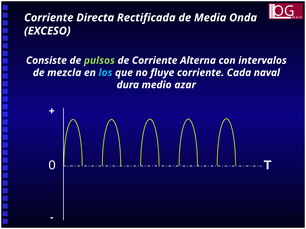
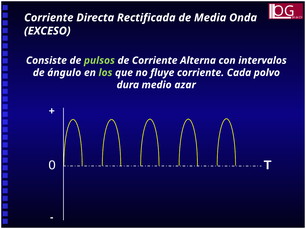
mezcla: mezcla -> ángulo
los colour: light blue -> light green
naval: naval -> polvo
